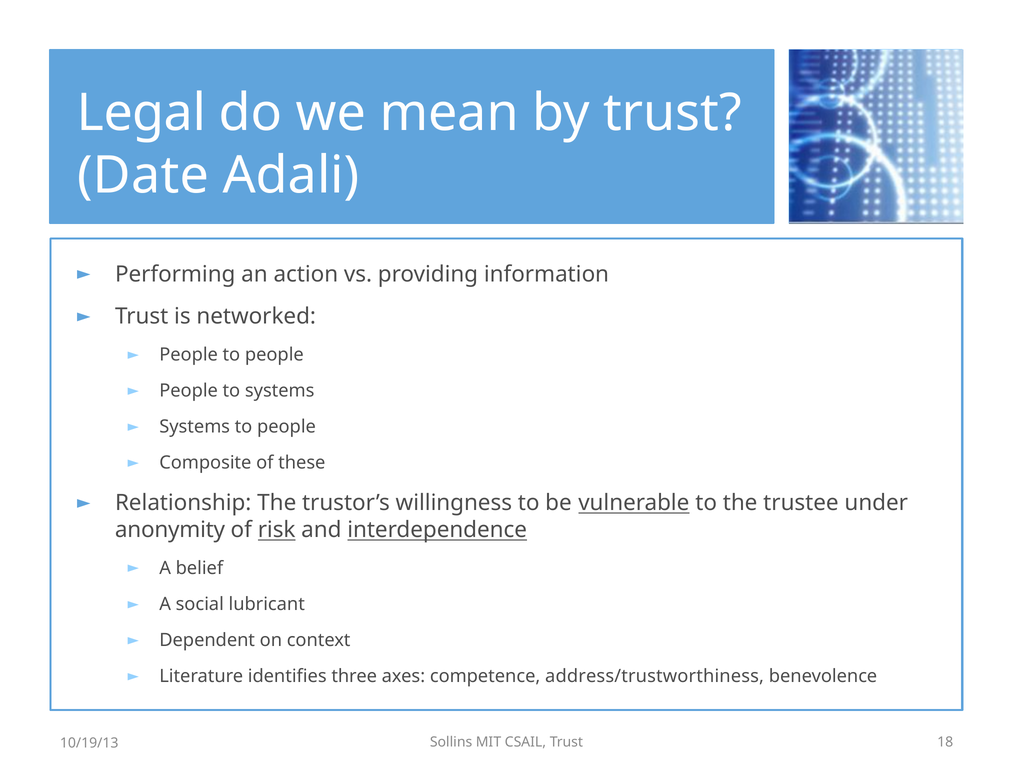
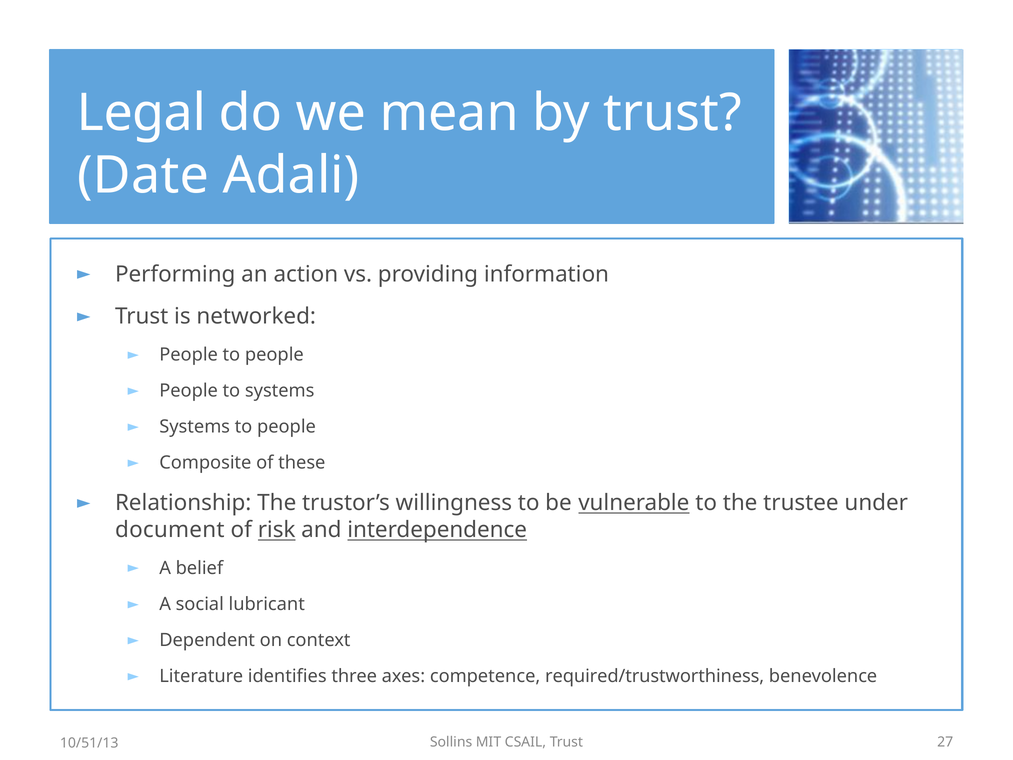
anonymity: anonymity -> document
address/trustworthiness: address/trustworthiness -> required/trustworthiness
18: 18 -> 27
10/19/13: 10/19/13 -> 10/51/13
